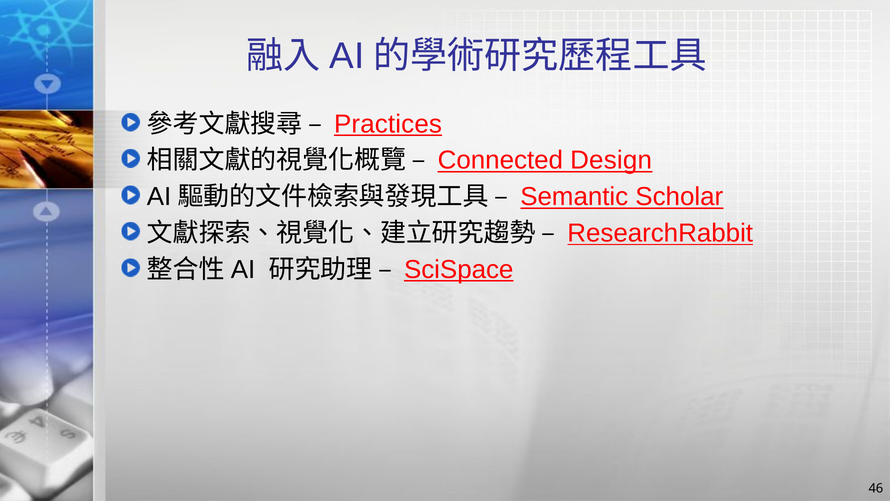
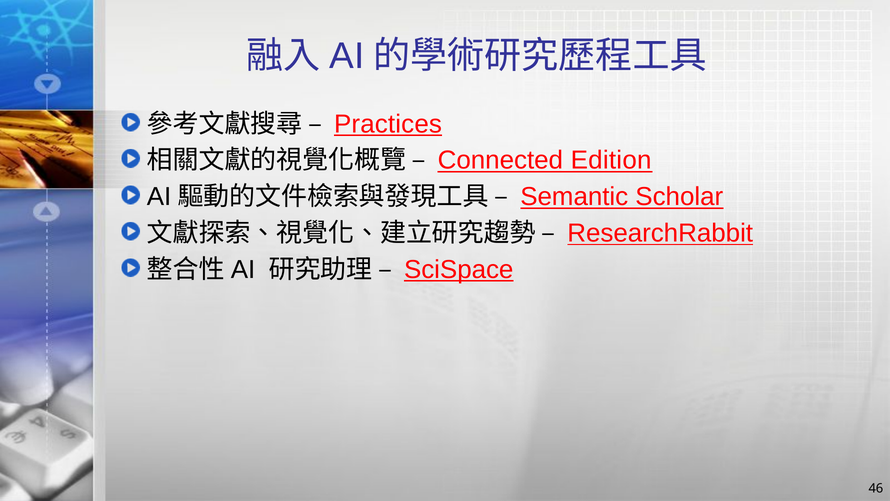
Design: Design -> Edition
